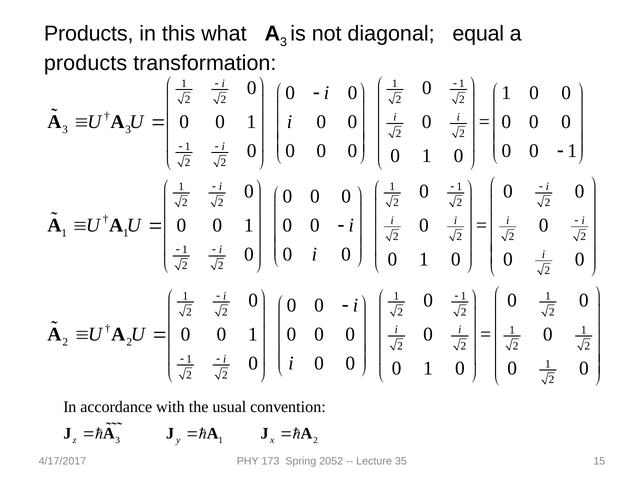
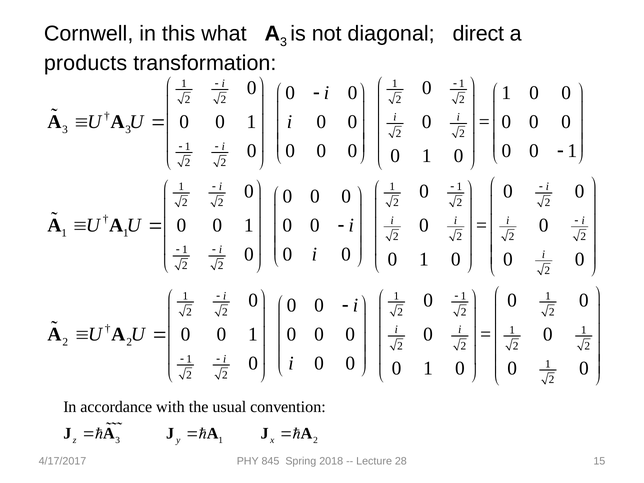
Products at (89, 34): Products -> Cornwell
equal: equal -> direct
173: 173 -> 845
2052: 2052 -> 2018
35: 35 -> 28
